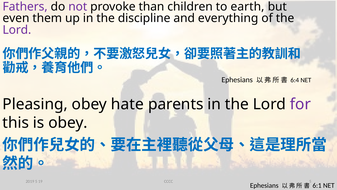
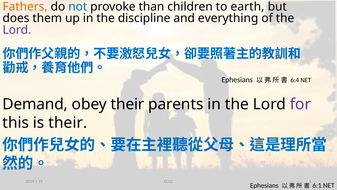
Fathers colour: purple -> orange
not colour: purple -> blue
even: even -> does
Pleasing: Pleasing -> Demand
obey hate: hate -> their
is obey: obey -> their
